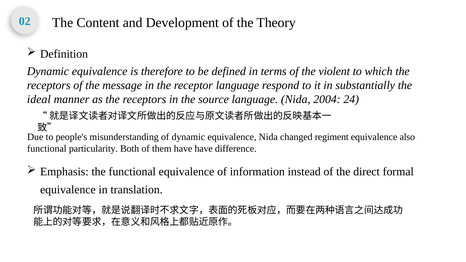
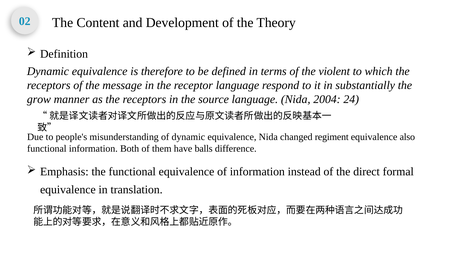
ideal: ideal -> grow
functional particularity: particularity -> information
have have: have -> balls
